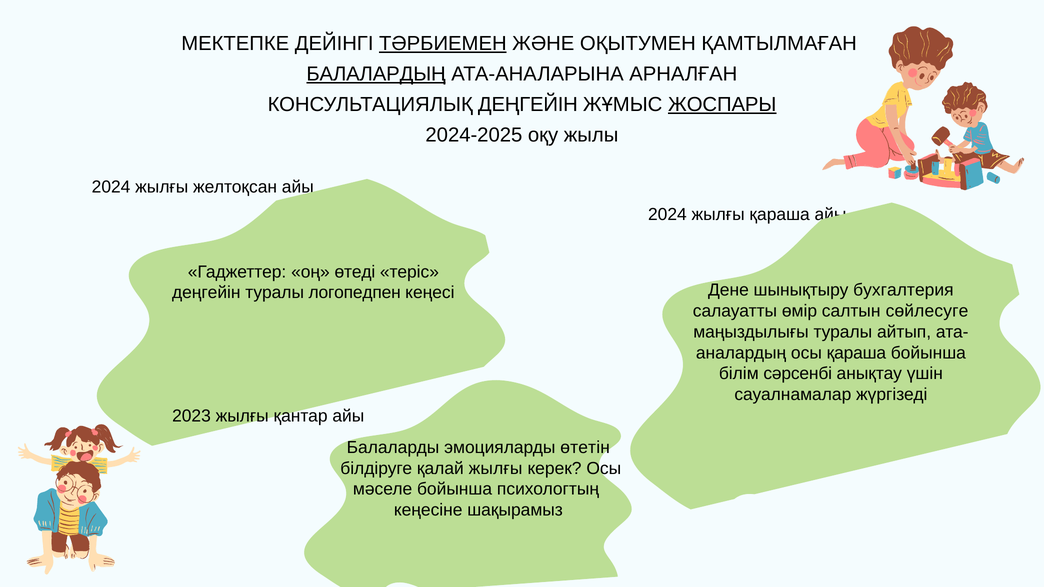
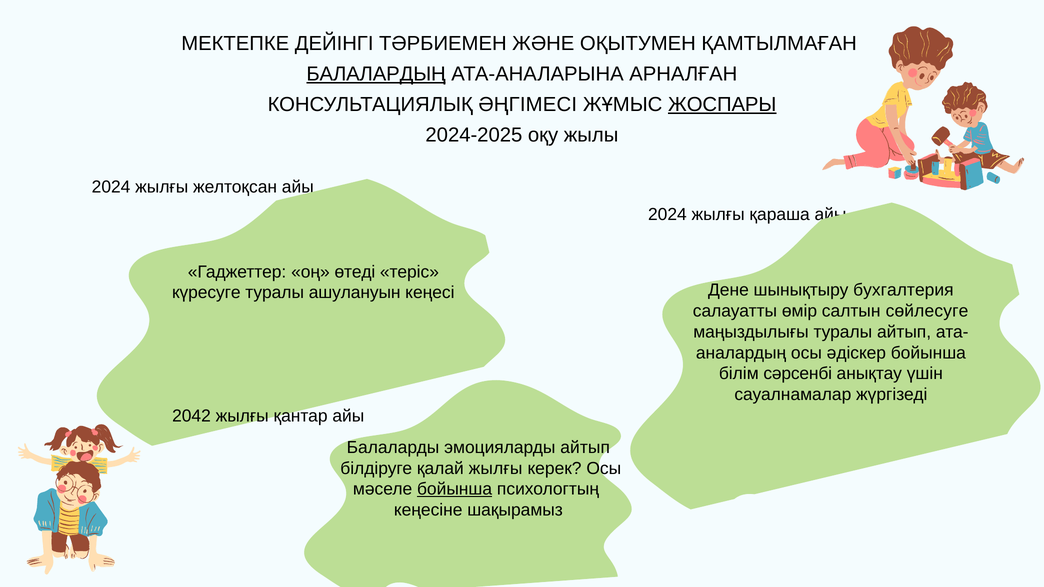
ТӘРБИЕМЕН underline: present -> none
КОНСУЛЬТАЦИЯЛЫҚ ДЕҢГЕЙІН: ДЕҢГЕЙІН -> ӘҢГІМЕСІ
деңгейін at (206, 293): деңгейін -> күресуге
логопедпен: логопедпен -> ашулануын
осы қараша: қараша -> әдіскер
2023: 2023 -> 2042
эмоцияларды өтетін: өтетін -> айтып
бойынша at (455, 489) underline: none -> present
